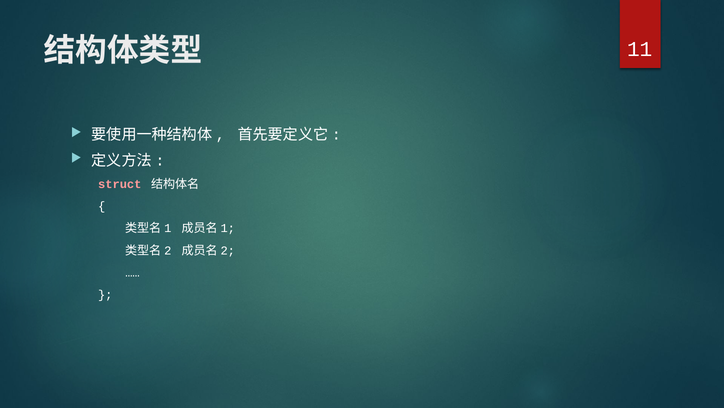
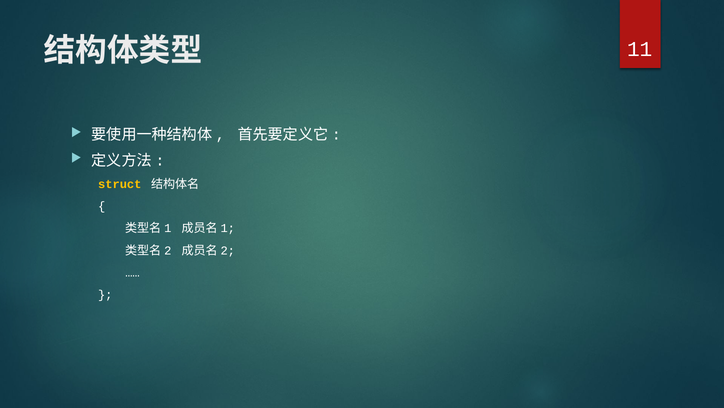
struct colour: pink -> yellow
